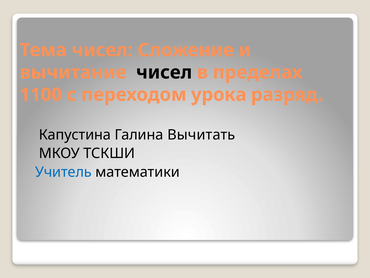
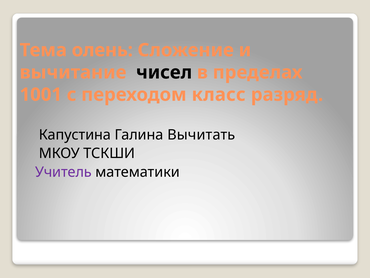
Тема чисел: чисел -> олень
1100: 1100 -> 1001
урока: урока -> класс
Учитель colour: blue -> purple
